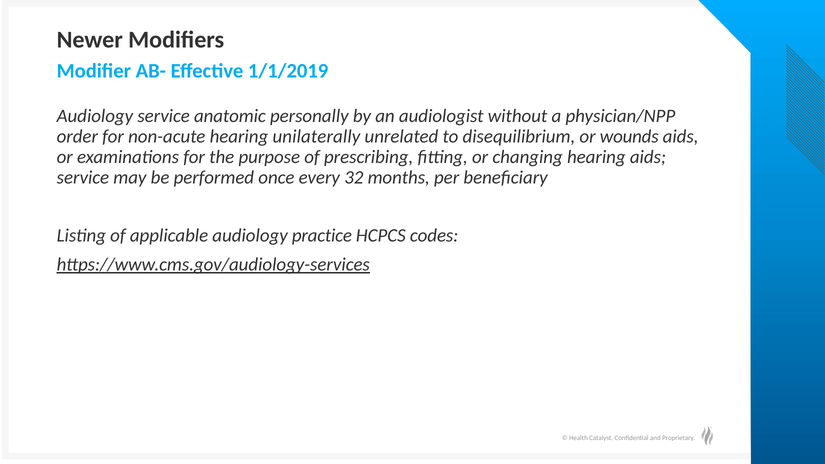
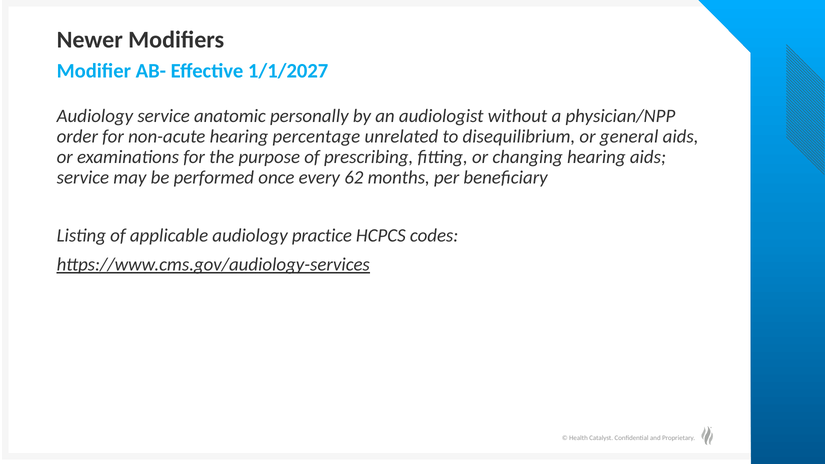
1/1/2019: 1/1/2019 -> 1/1/2027
unilaterally: unilaterally -> percentage
wounds: wounds -> general
32: 32 -> 62
